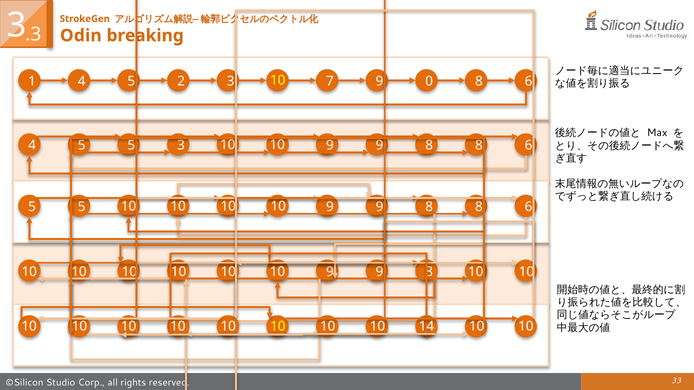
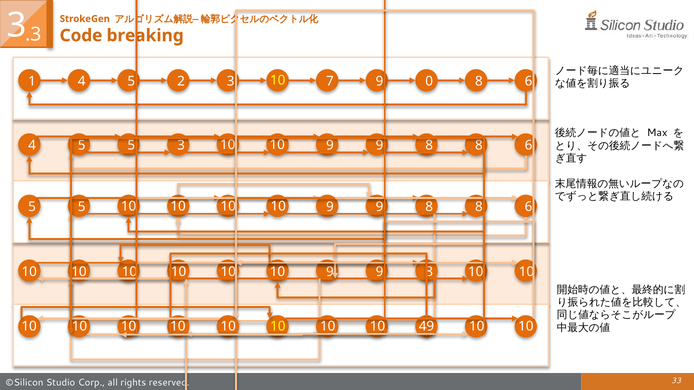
Odin: Odin -> Code
14: 14 -> 49
